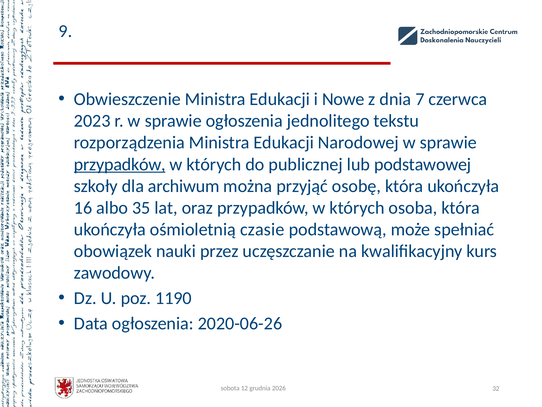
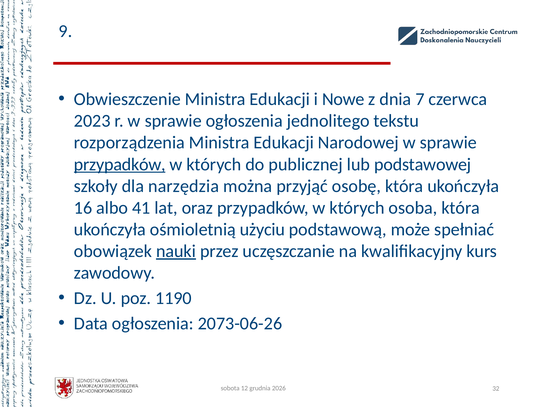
archiwum: archiwum -> narzędzia
35: 35 -> 41
czasie: czasie -> użyciu
nauki underline: none -> present
2020-06-26: 2020-06-26 -> 2073-06-26
